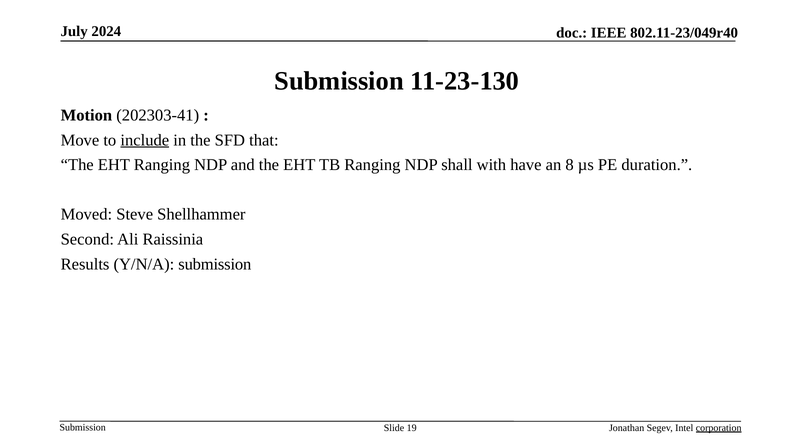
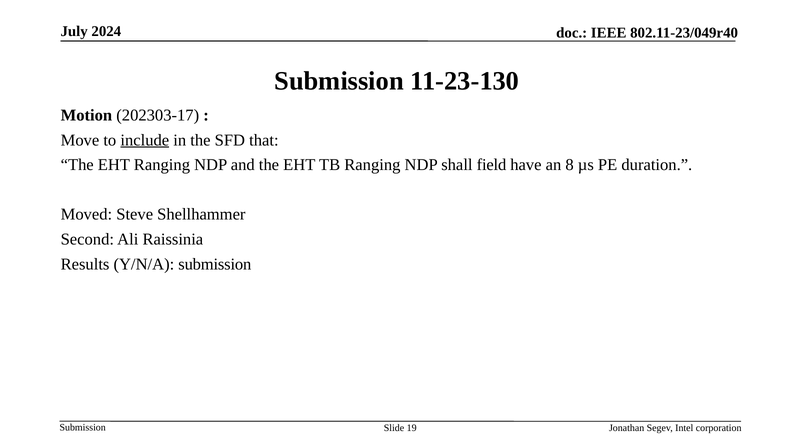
202303-41: 202303-41 -> 202303-17
with: with -> field
corporation underline: present -> none
